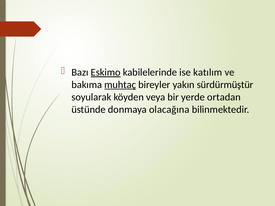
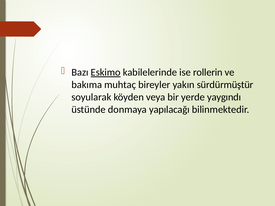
katılım: katılım -> rollerin
muhtaç underline: present -> none
ortadan: ortadan -> yaygındı
olacağına: olacağına -> yapılacağı
